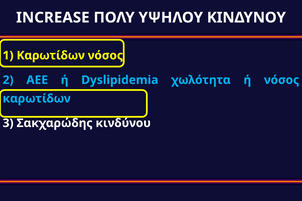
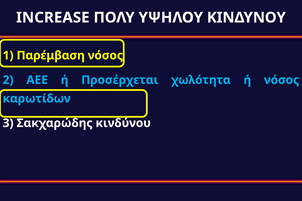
1 Καρωτίδων: Καρωτίδων -> Παρέμβαση
Dyslipidemia: Dyslipidemia -> Προσέρχεται
